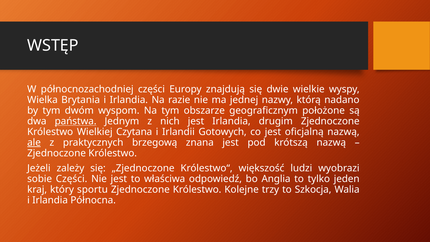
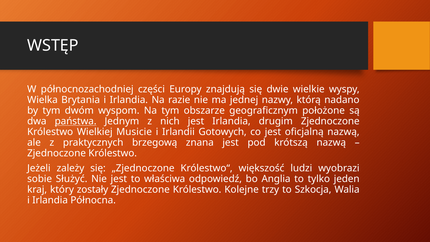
Czytana: Czytana -> Musicie
ale underline: present -> none
sobie Części: Części -> Służyć
sportu: sportu -> zostały
